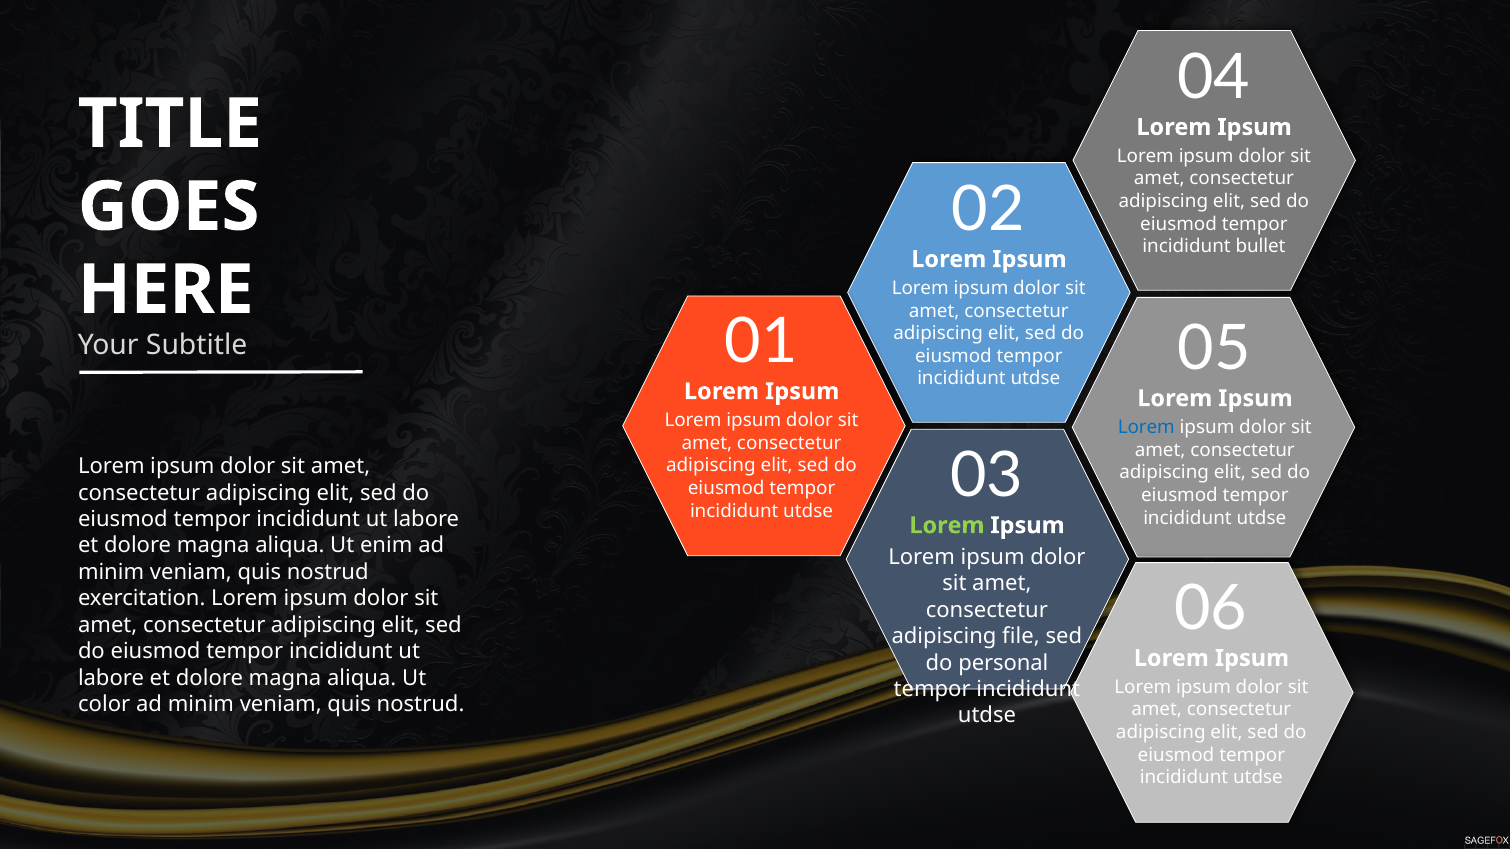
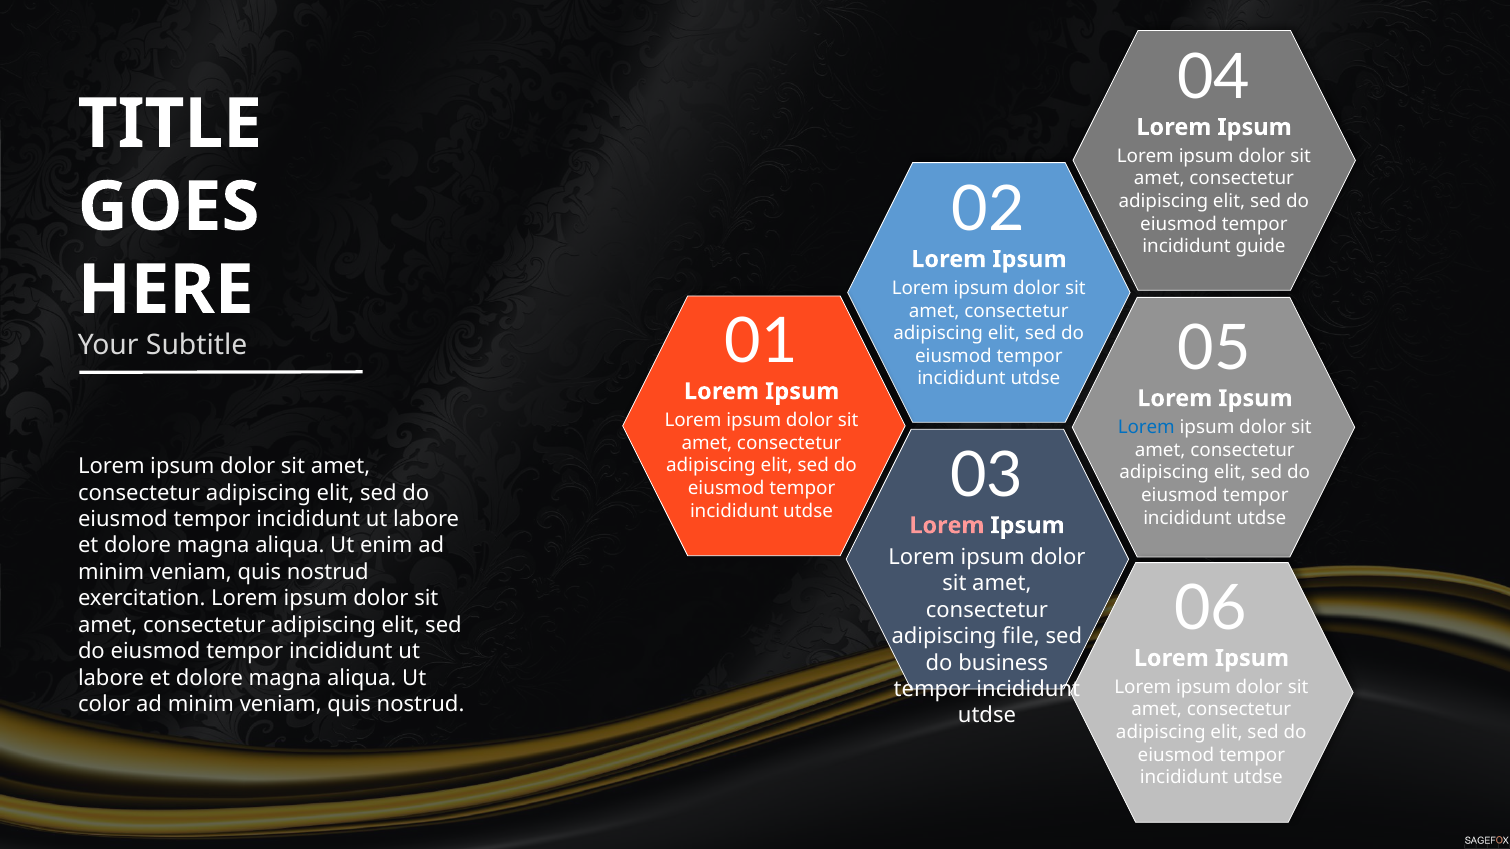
bullet: bullet -> guide
Lorem at (947, 526) colour: light green -> pink
personal: personal -> business
